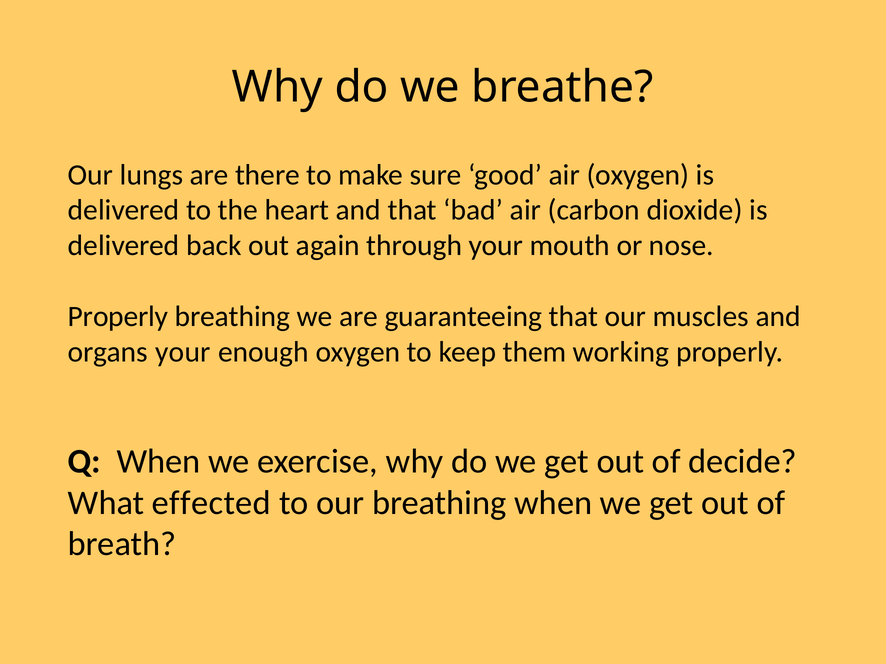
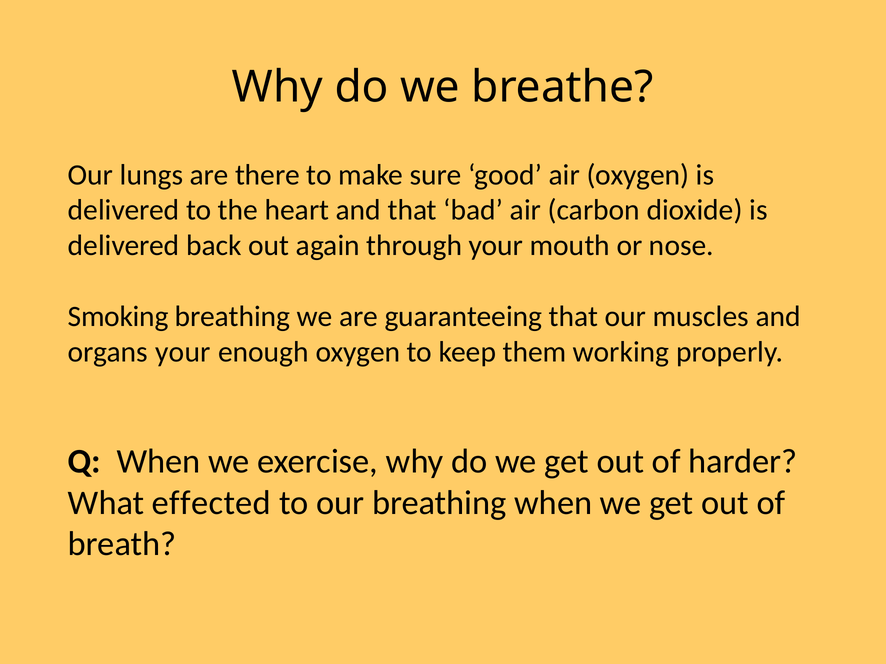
Properly at (118, 317): Properly -> Smoking
decide: decide -> harder
